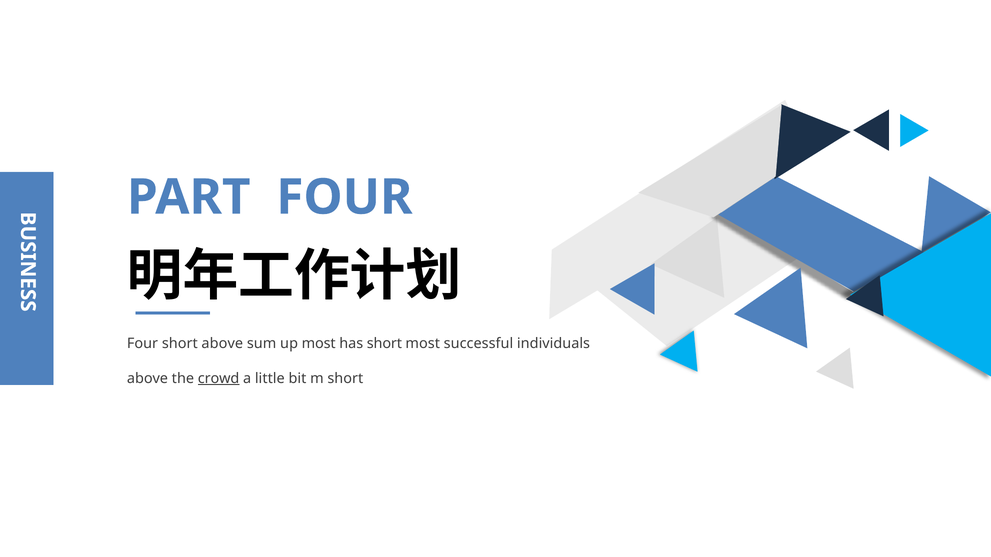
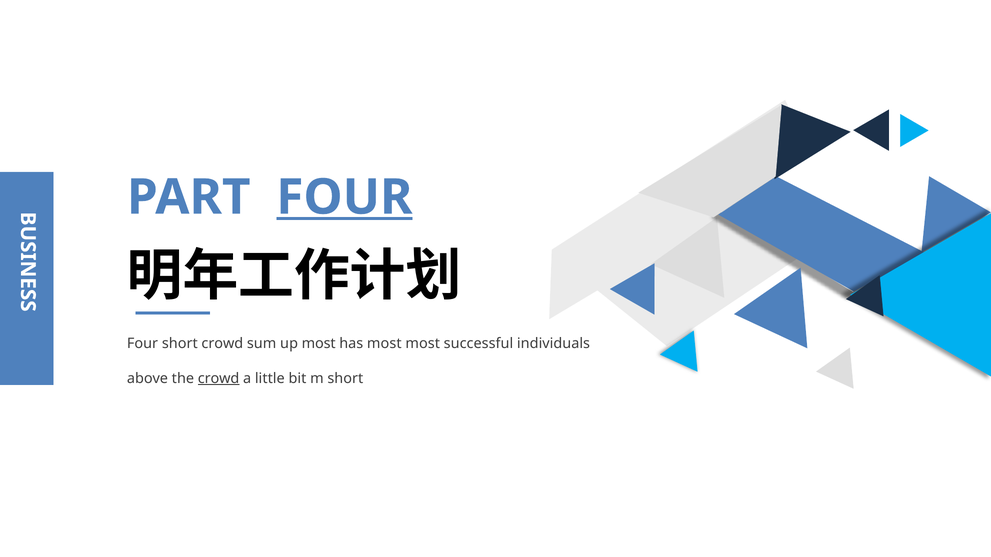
FOUR at (344, 197) underline: none -> present
short above: above -> crowd
has short: short -> most
